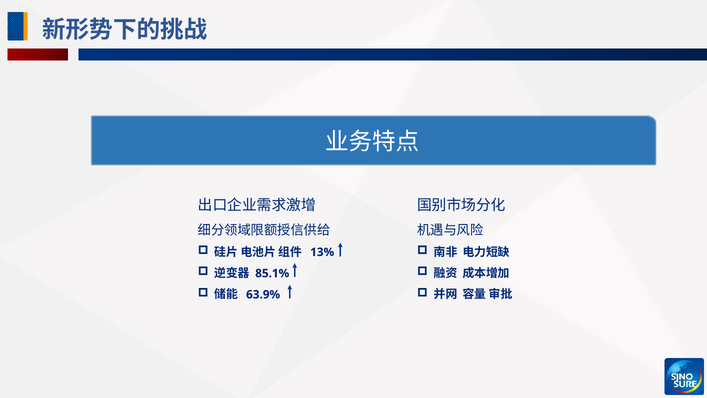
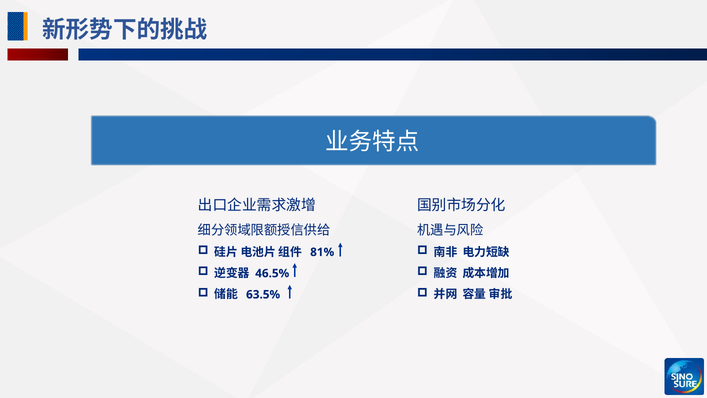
13%: 13% -> 81%
85.1%: 85.1% -> 46.5%
63.9%: 63.9% -> 63.5%
